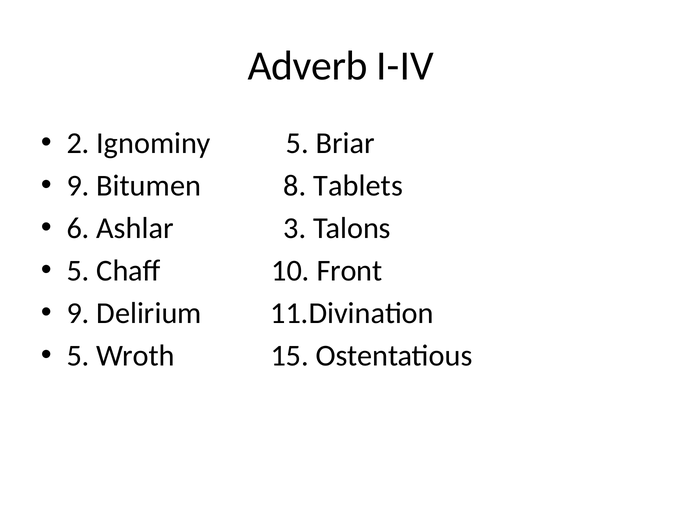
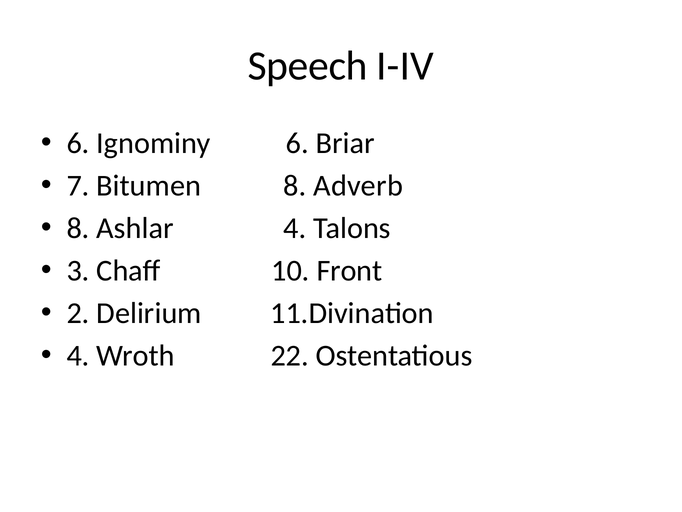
Adverb: Adverb -> Speech
2 at (78, 143): 2 -> 6
Ignominy 5: 5 -> 6
9 at (78, 186): 9 -> 7
Tablets: Tablets -> Adverb
6 at (78, 228): 6 -> 8
Ashlar 3: 3 -> 4
5 at (78, 271): 5 -> 3
9 at (78, 313): 9 -> 2
5 at (78, 355): 5 -> 4
15: 15 -> 22
